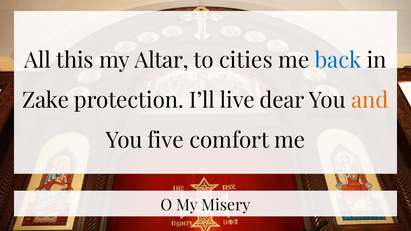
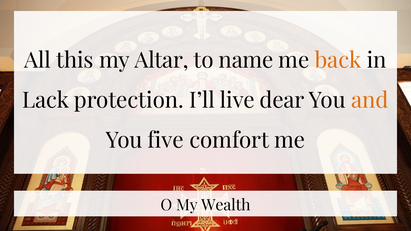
cities: cities -> name
back colour: blue -> orange
Zake: Zake -> Lack
Misery: Misery -> Wealth
